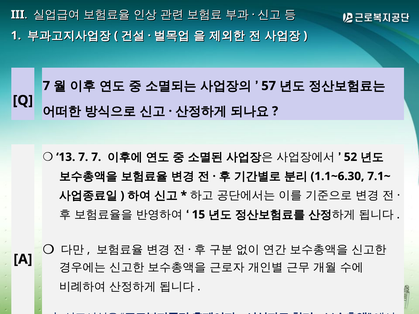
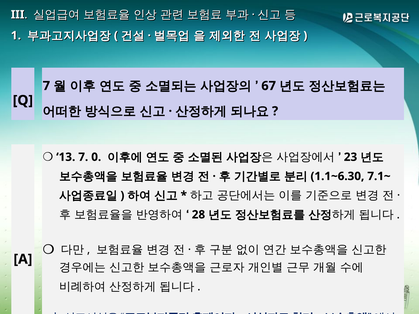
57: 57 -> 67
7 7: 7 -> 0
52: 52 -> 23
15: 15 -> 28
